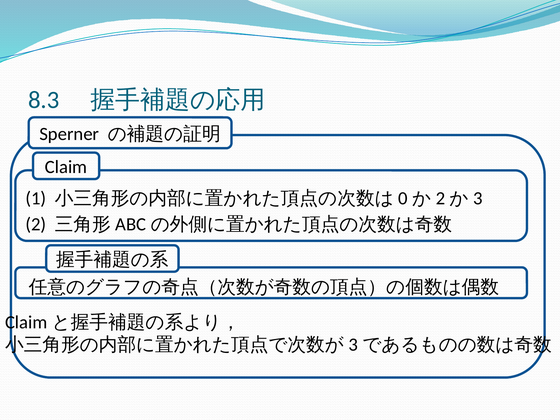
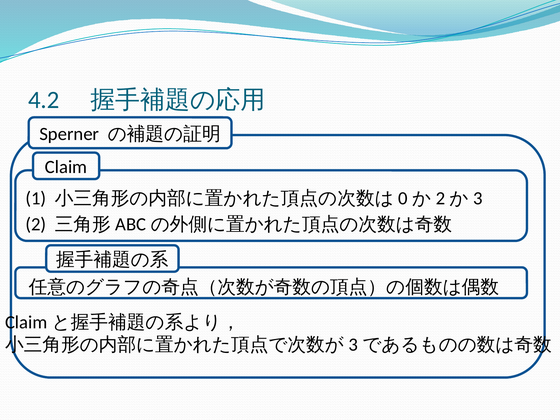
8.3: 8.3 -> 4.2
